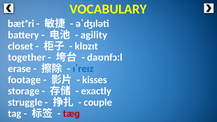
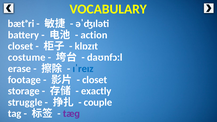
agility: agility -> action
together: together -> costume
kisses at (95, 80): kisses -> closet
tæɡ colour: red -> purple
